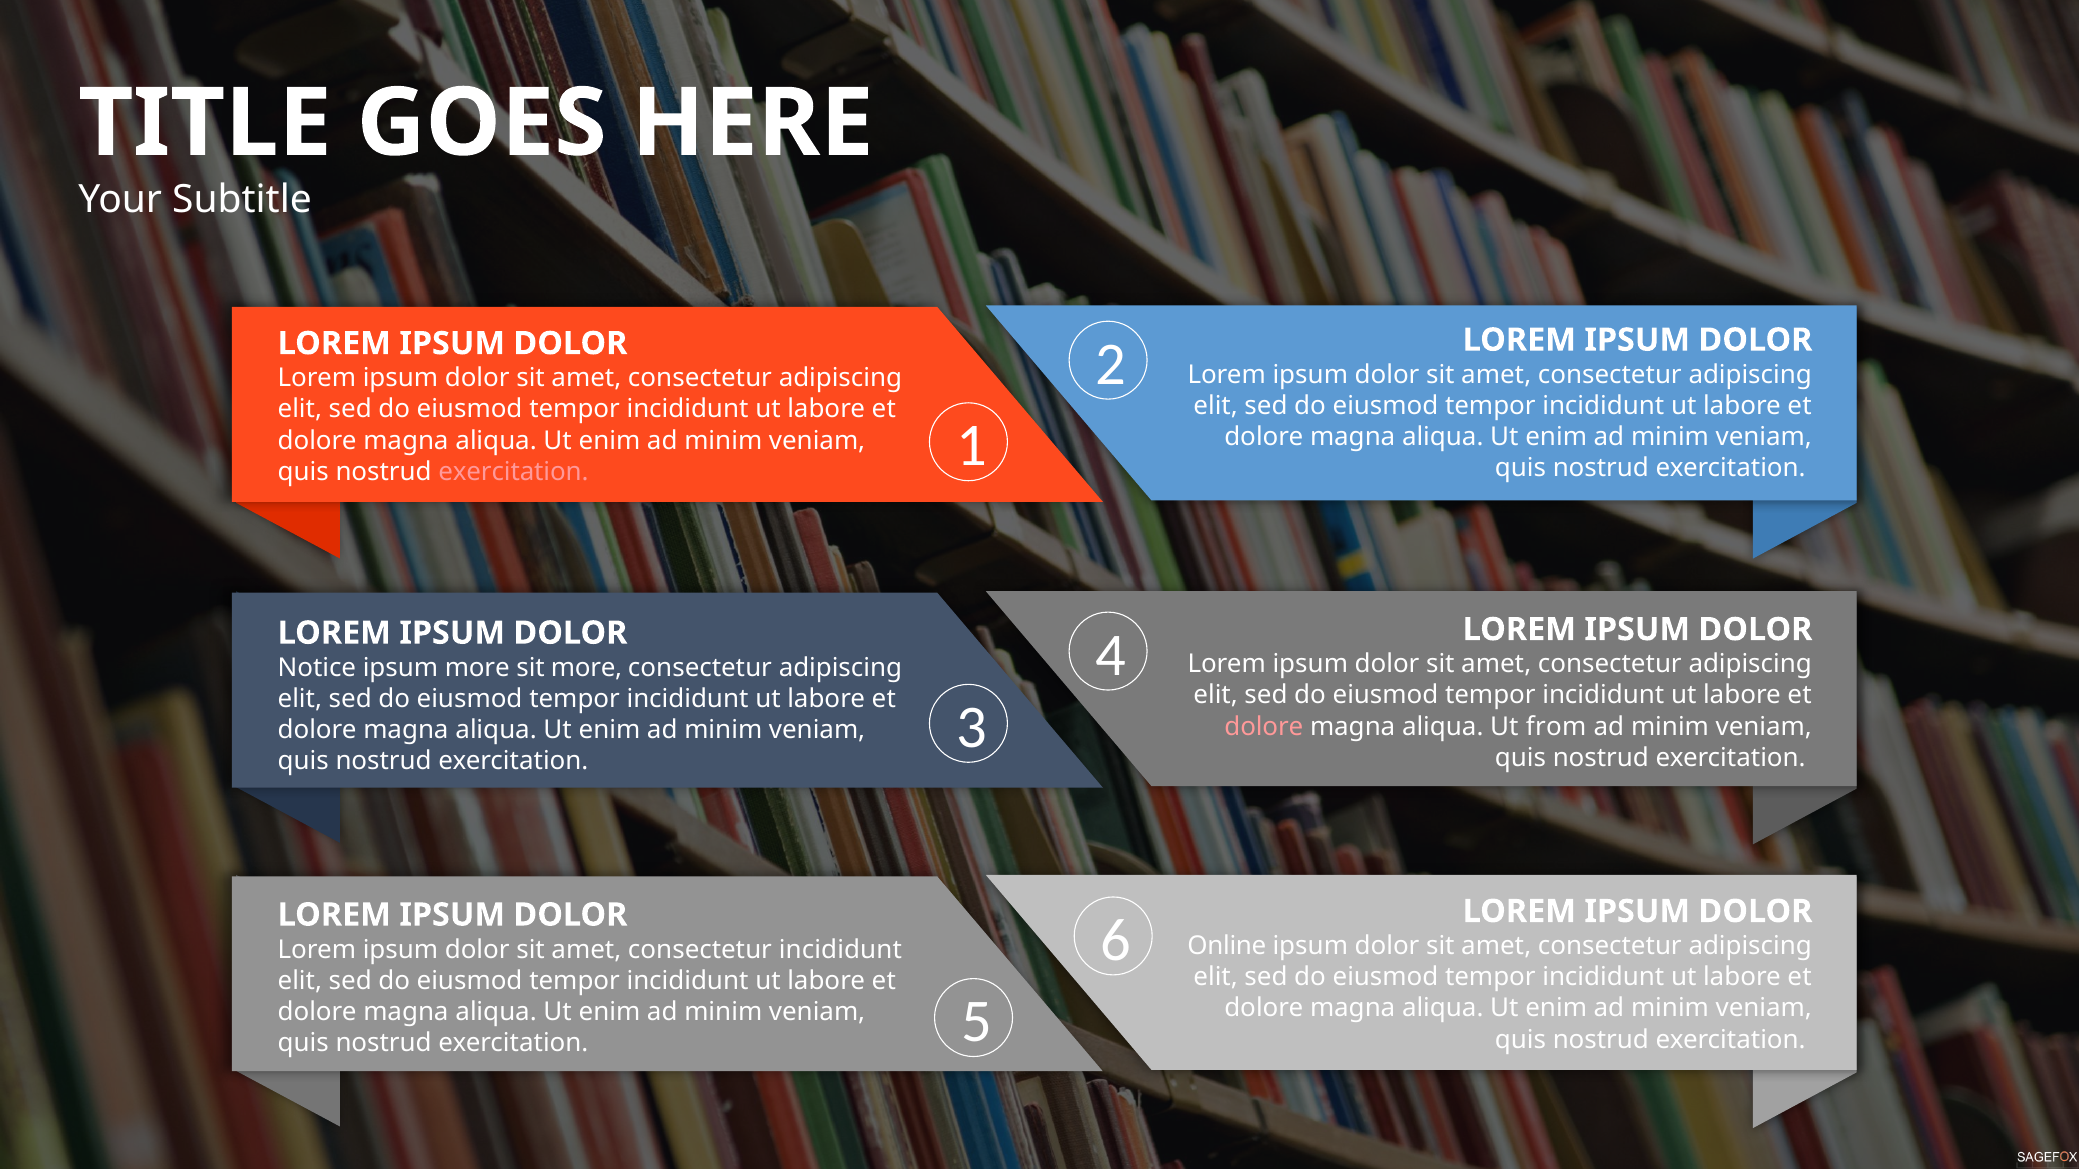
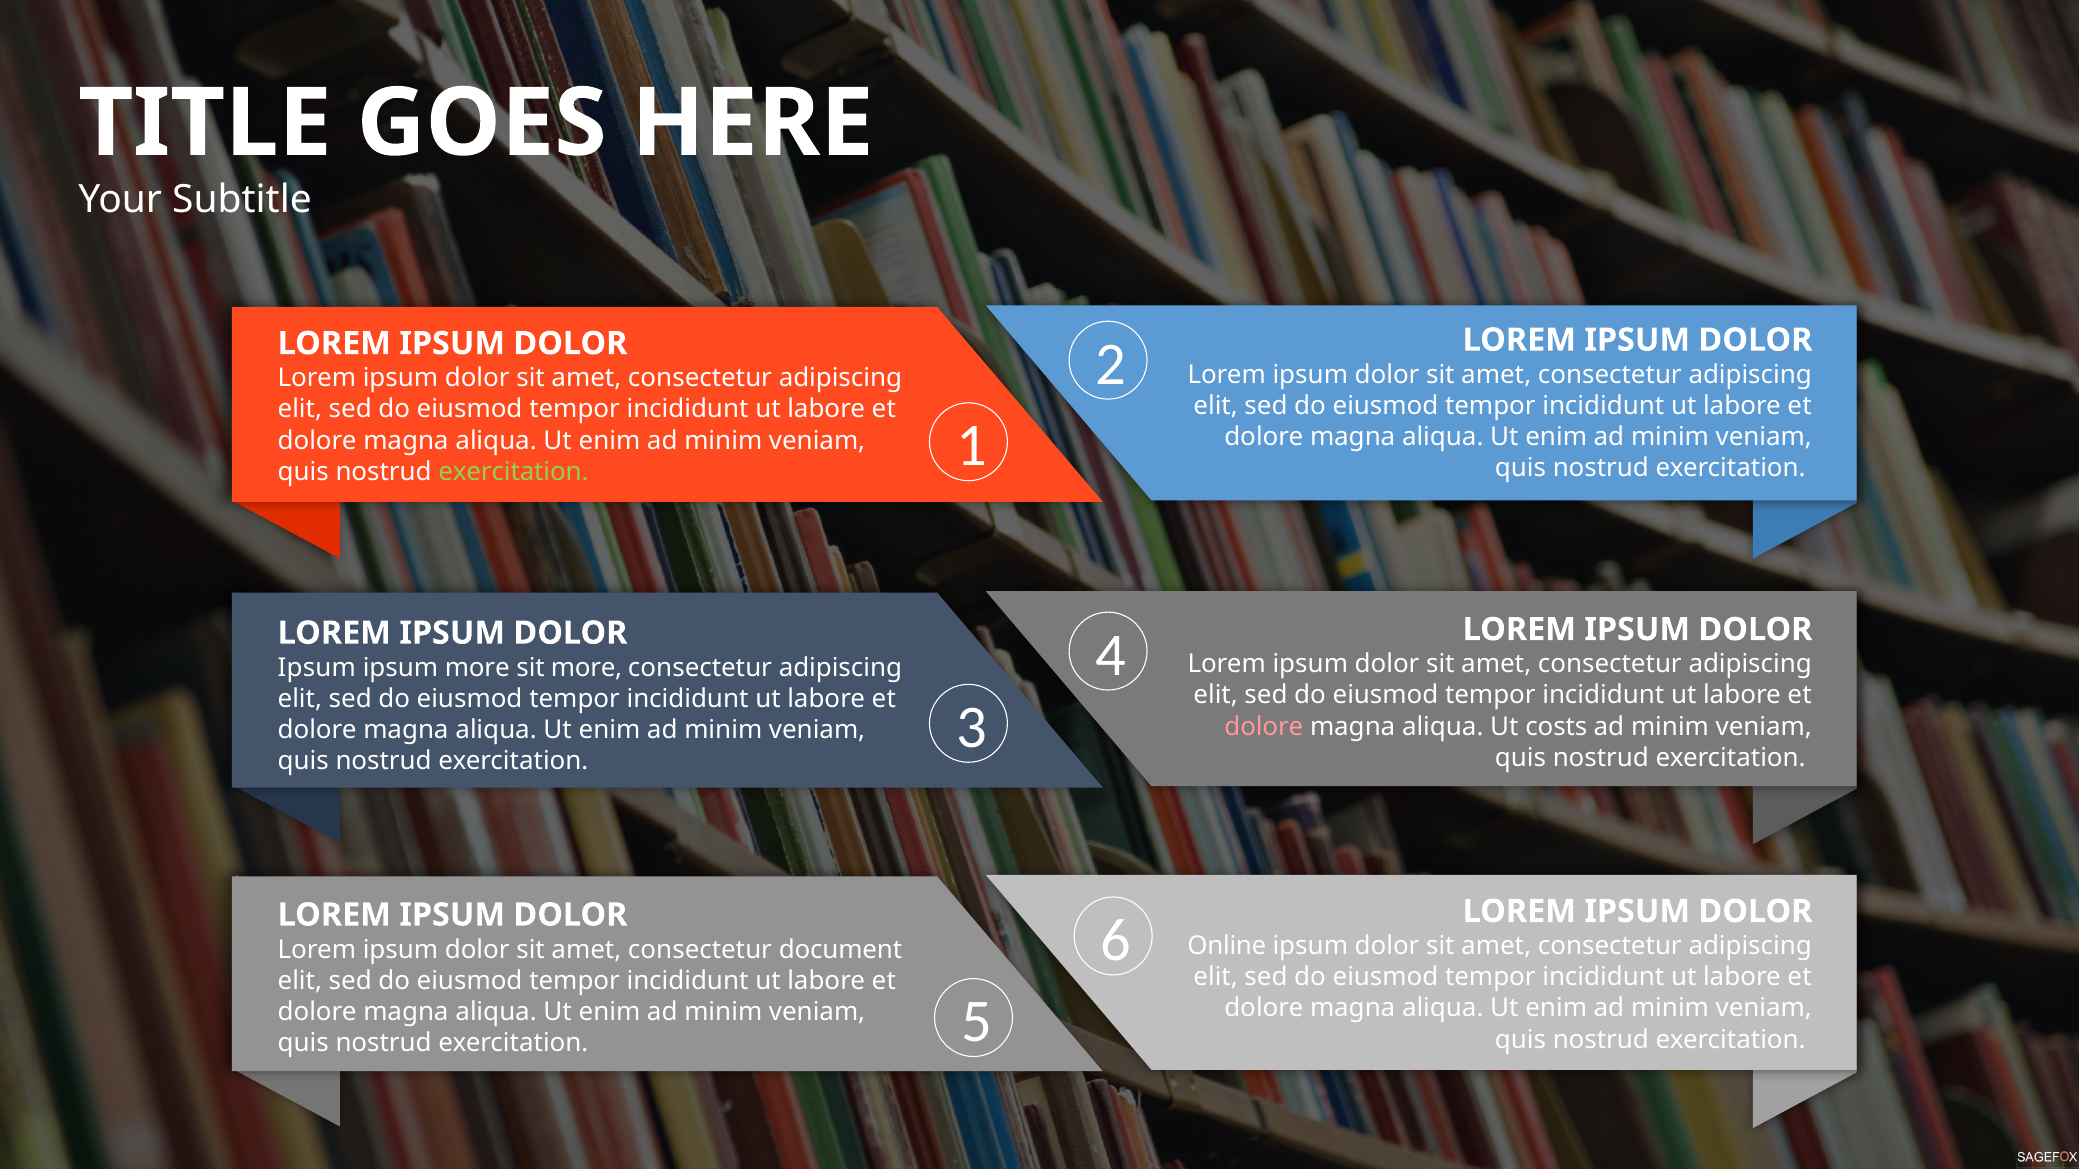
exercitation at (513, 472) colour: pink -> light green
Notice at (317, 668): Notice -> Ipsum
from: from -> costs
consectetur incididunt: incididunt -> document
